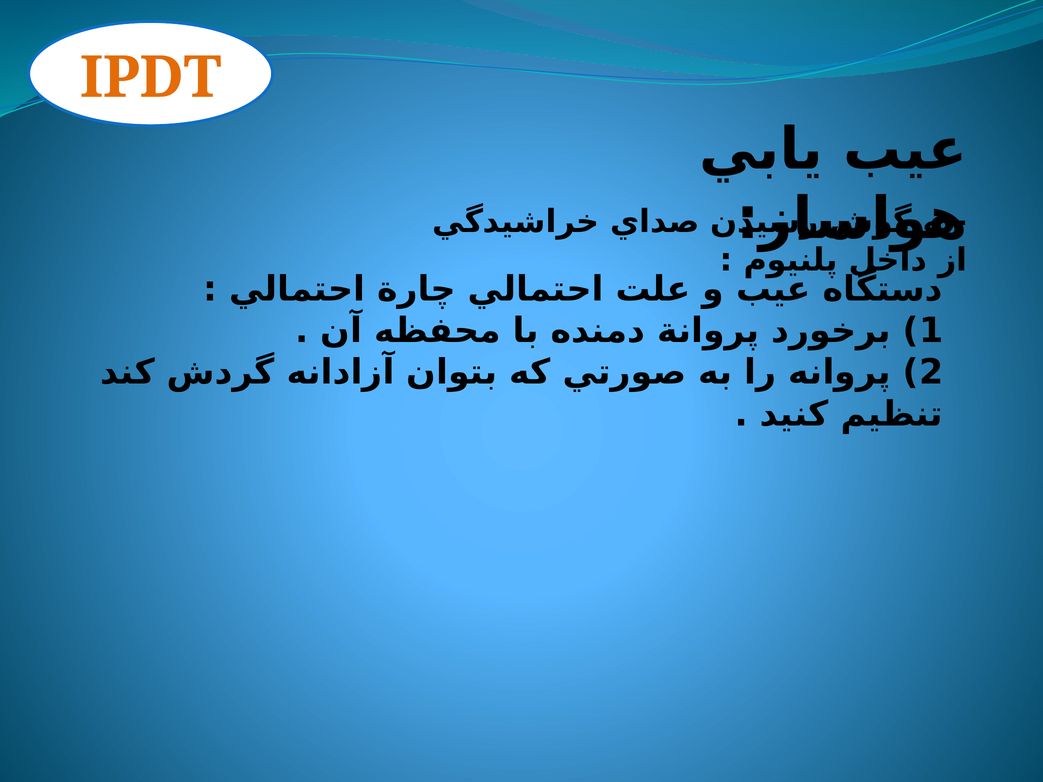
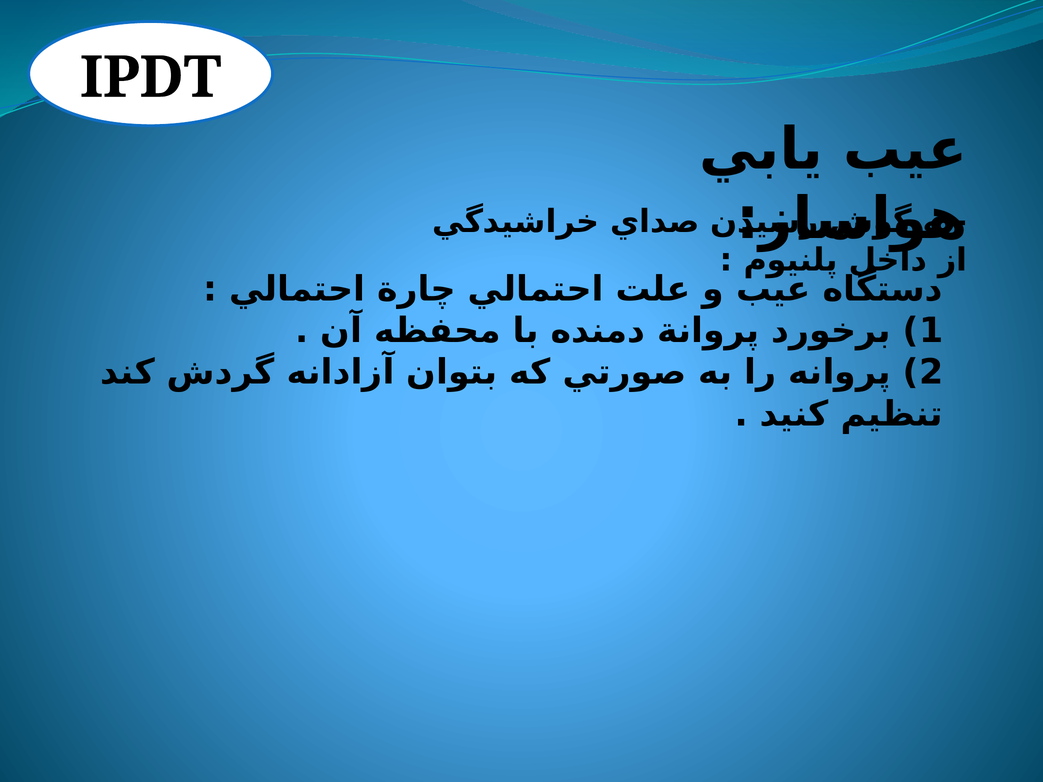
IPDT colour: orange -> black
